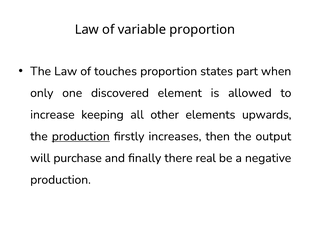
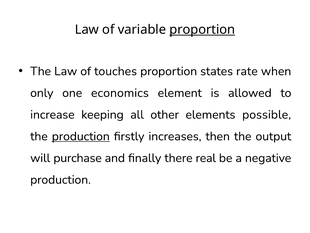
proportion at (202, 30) underline: none -> present
part: part -> rate
discovered: discovered -> economics
upwards: upwards -> possible
